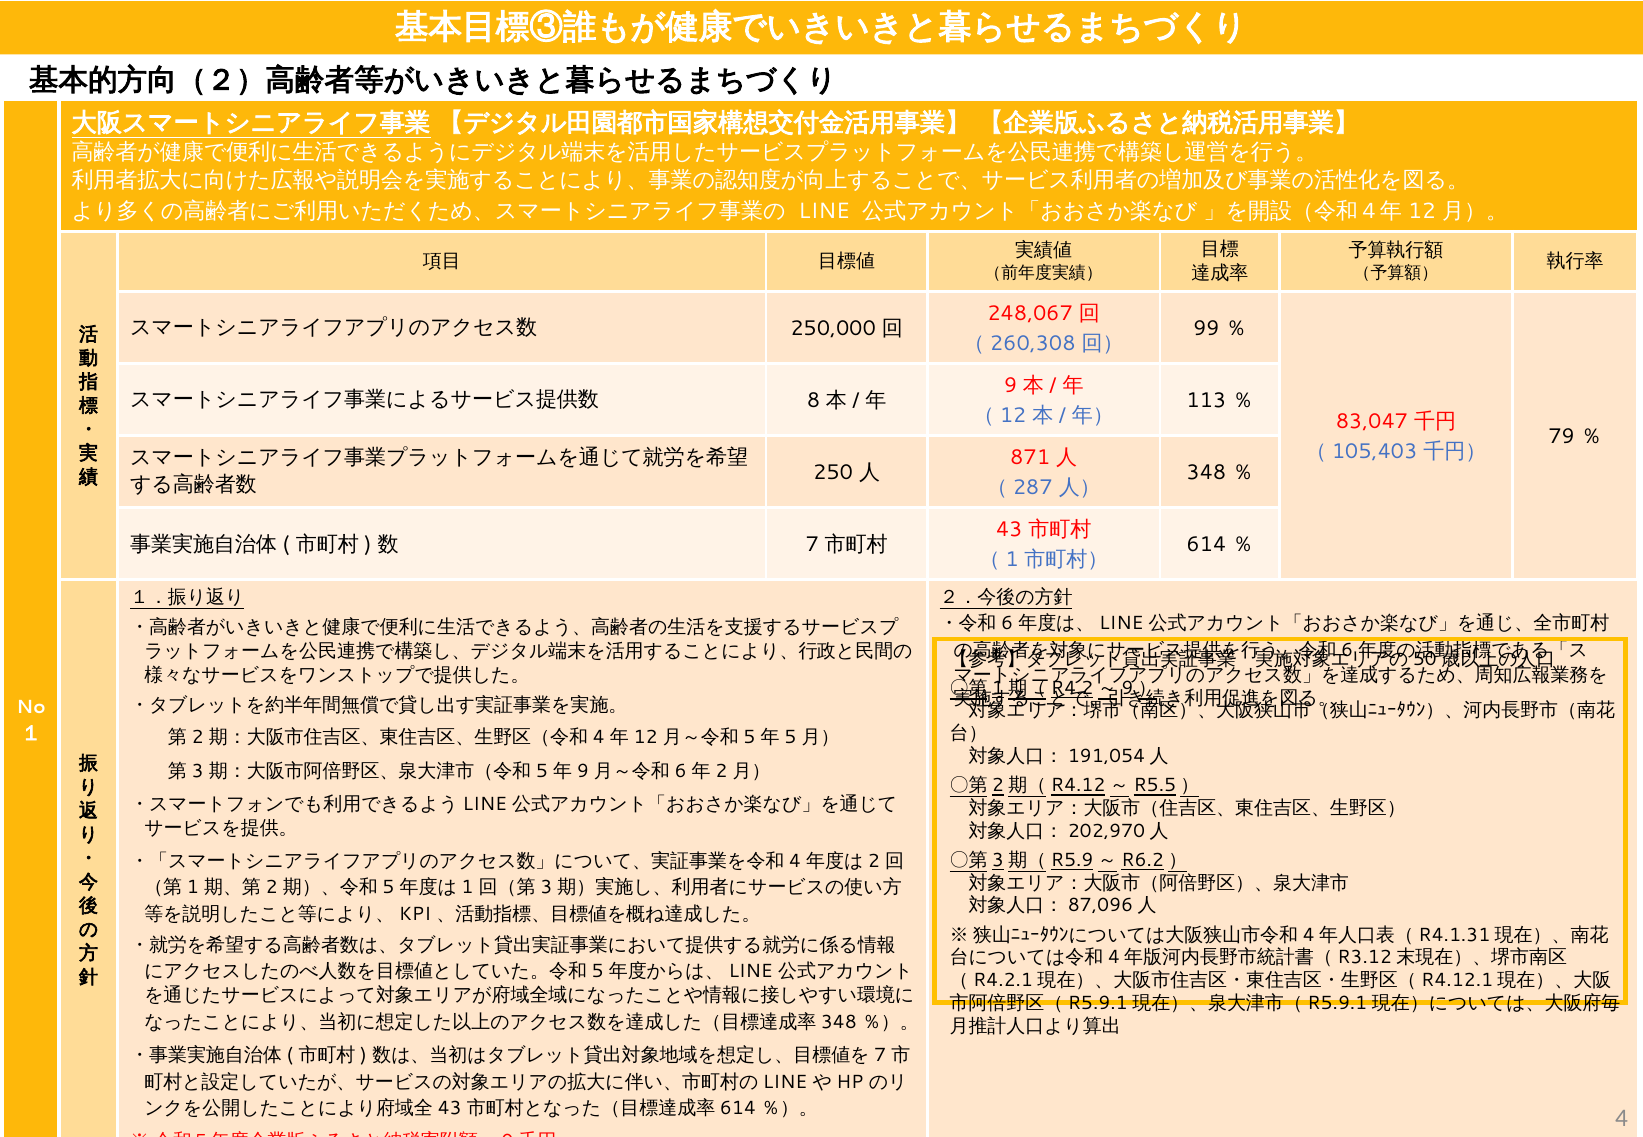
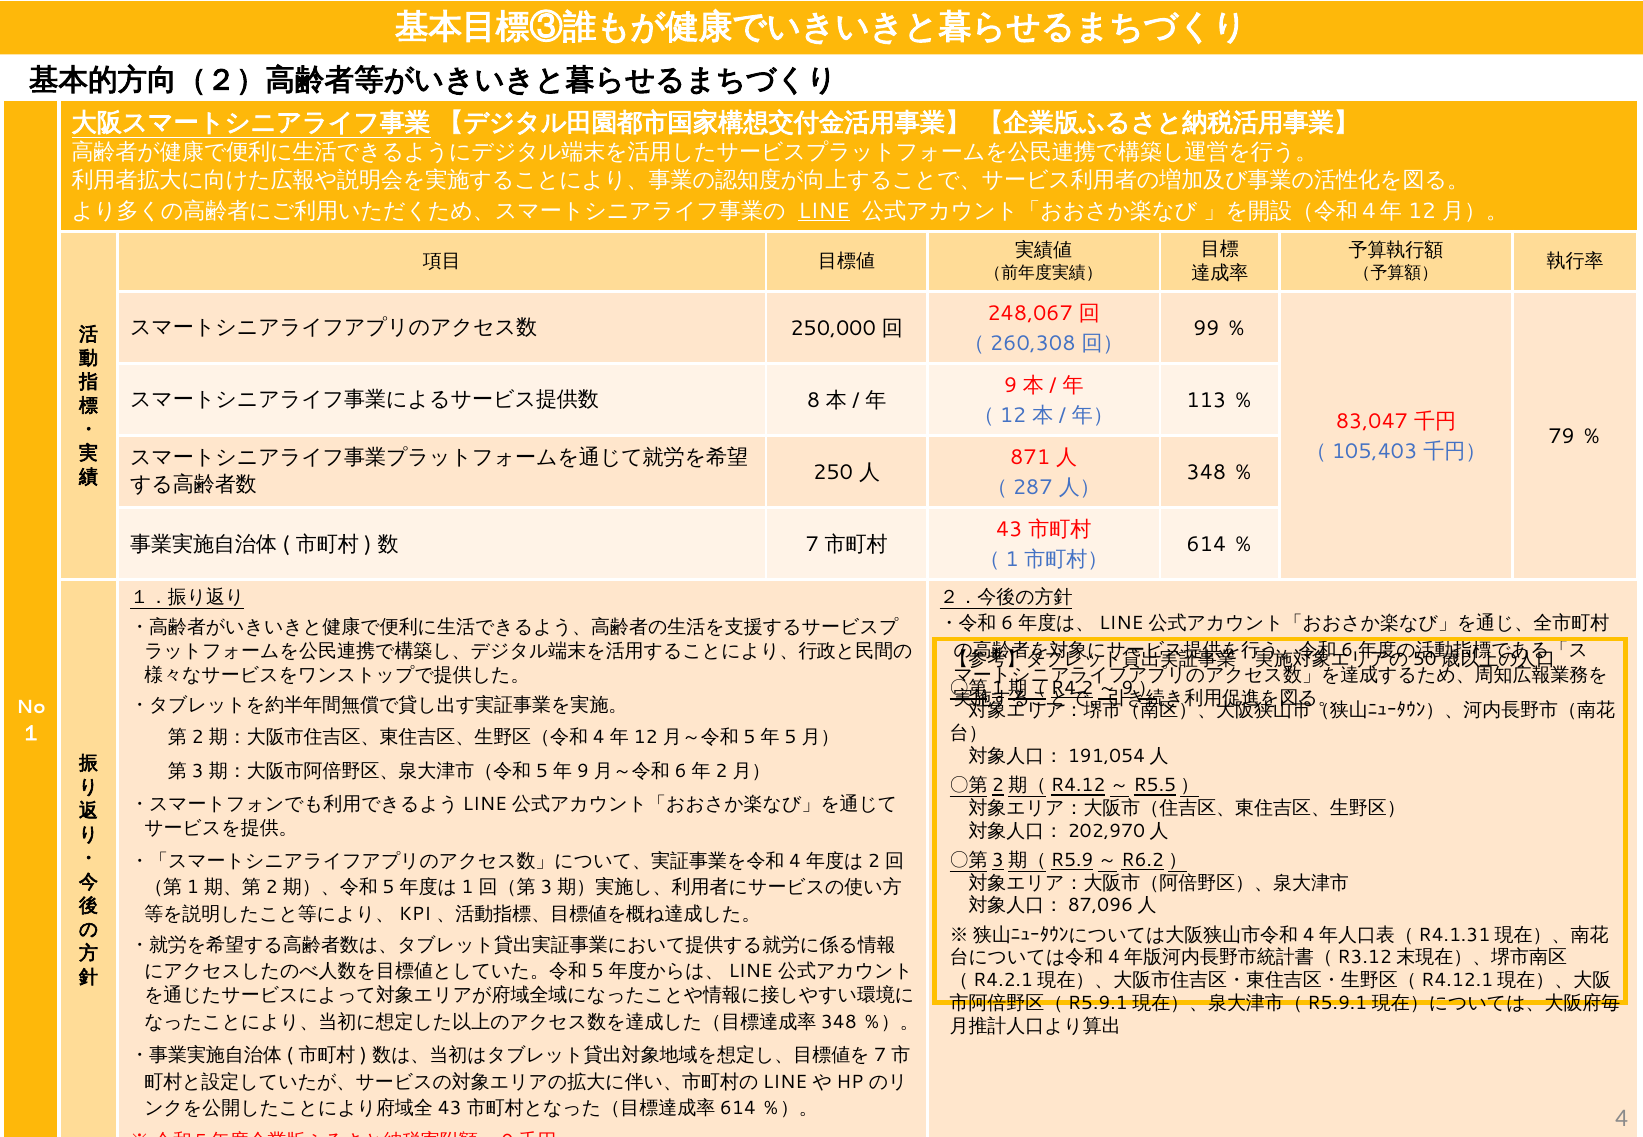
LINE underline: none -> present
